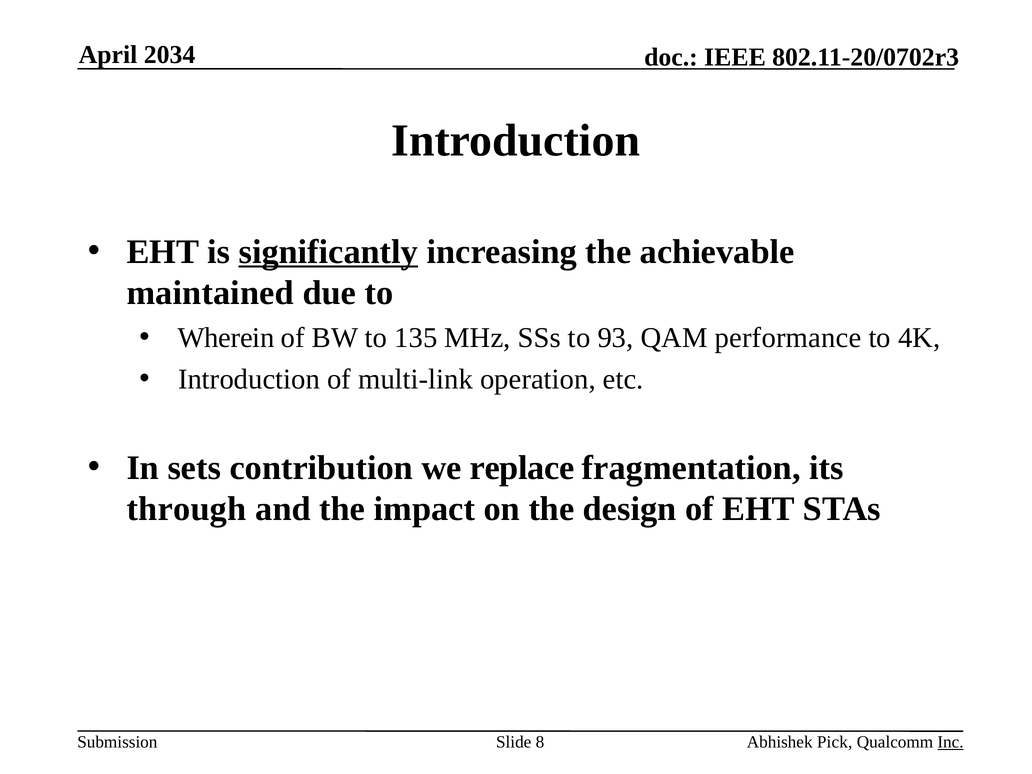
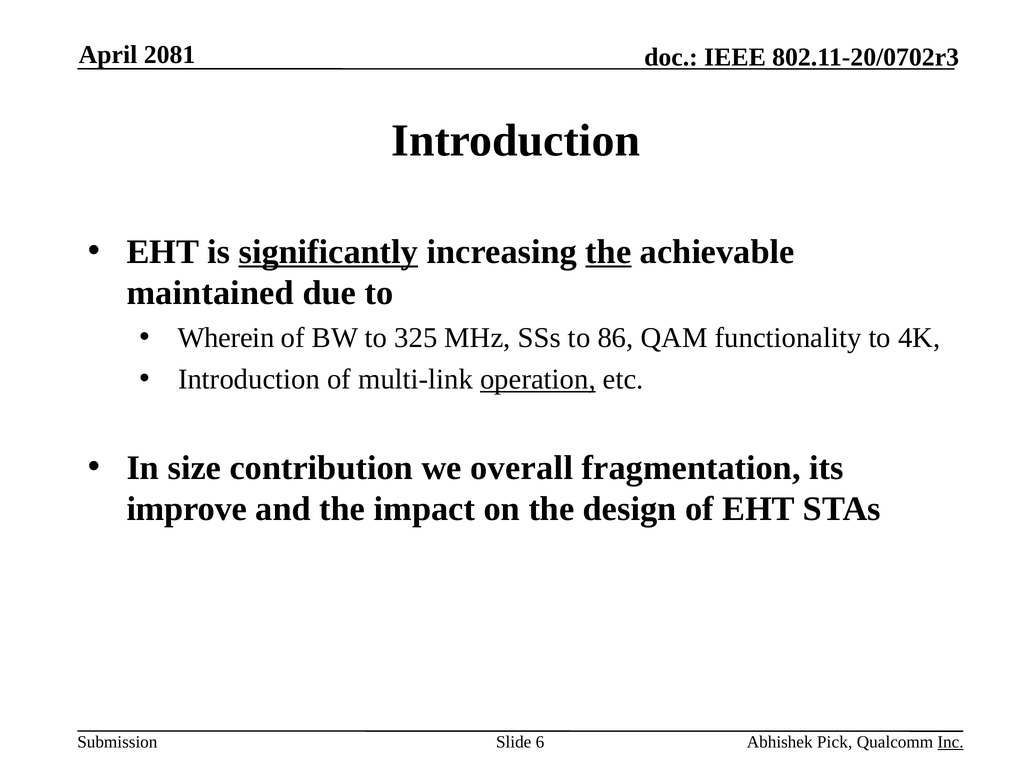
2034: 2034 -> 2081
the at (608, 252) underline: none -> present
135: 135 -> 325
93: 93 -> 86
performance: performance -> functionality
operation underline: none -> present
sets: sets -> size
replace: replace -> overall
through: through -> improve
8: 8 -> 6
